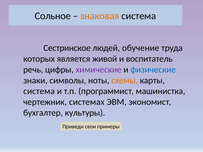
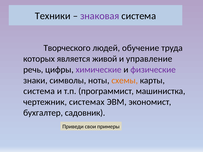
Сольное: Сольное -> Техники
знаковая colour: orange -> purple
Сестринское: Сестринское -> Творческого
воспитатель: воспитатель -> управление
физические colour: blue -> purple
культуры: культуры -> садовник
